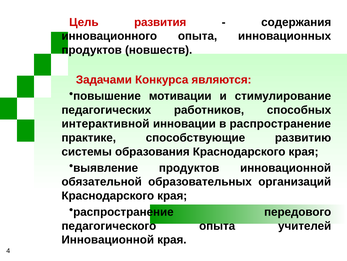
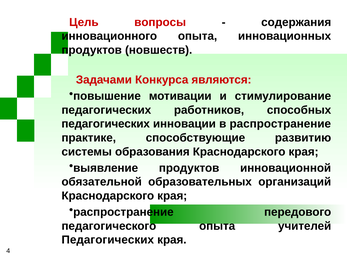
развития: развития -> вопросы
интерактивной at (106, 124): интерактивной -> педагогических
Инновационной at (108, 239): Инновационной -> Педагогических
